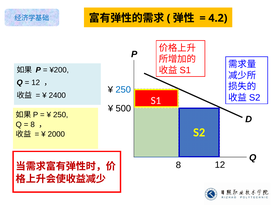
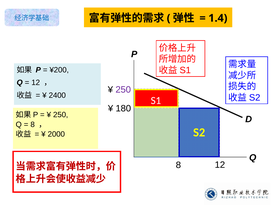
4.2: 4.2 -> 1.4
250 at (123, 90) colour: blue -> purple
500: 500 -> 180
